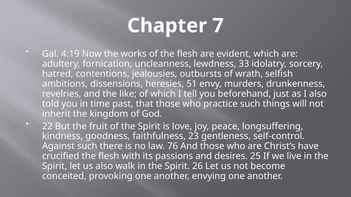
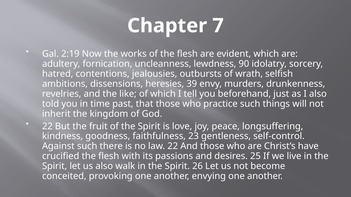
4:19: 4:19 -> 2:19
33: 33 -> 90
51: 51 -> 39
law 76: 76 -> 22
